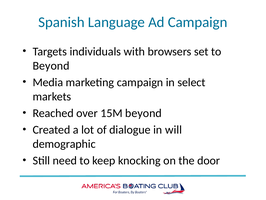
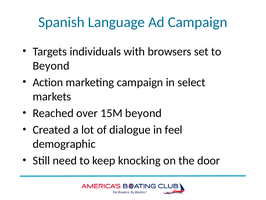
Media: Media -> Action
will: will -> feel
